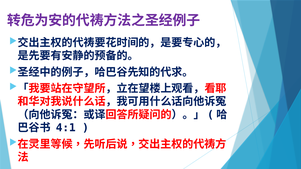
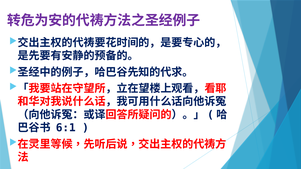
4:1: 4:1 -> 6:1
